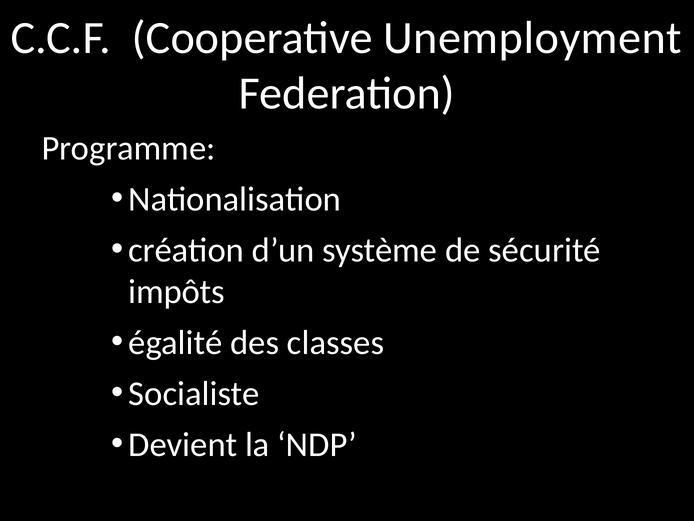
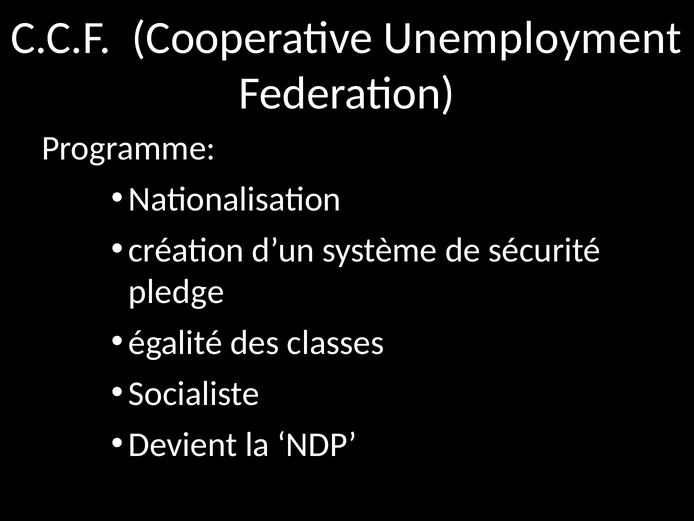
impôts: impôts -> pledge
